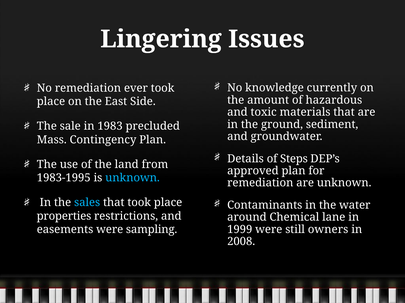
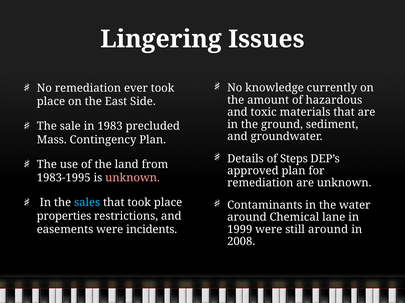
unknown at (133, 178) colour: light blue -> pink
still owners: owners -> around
sampling: sampling -> incidents
